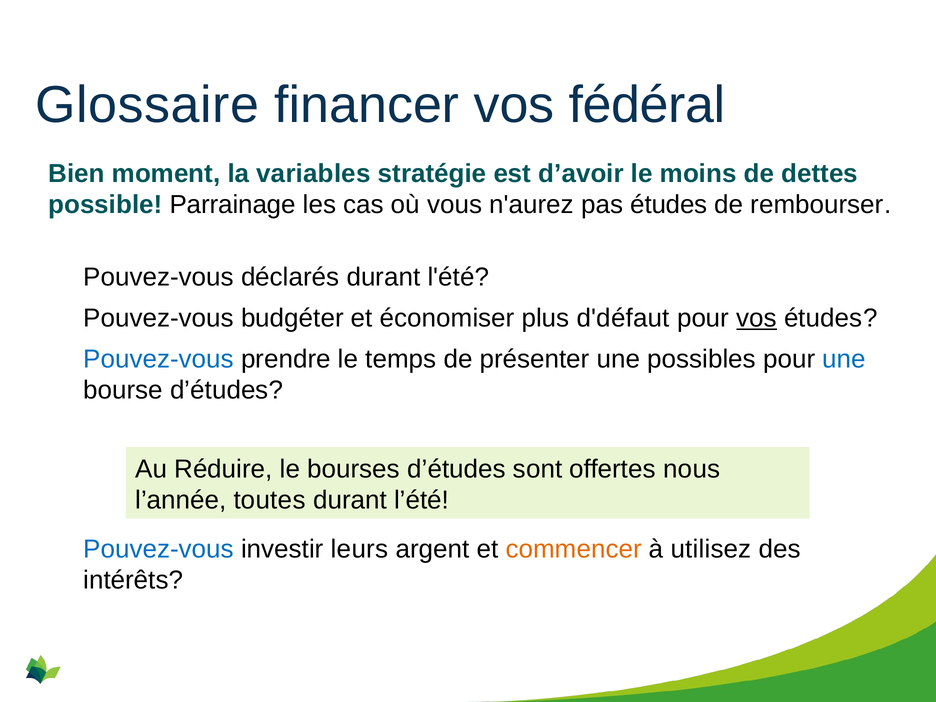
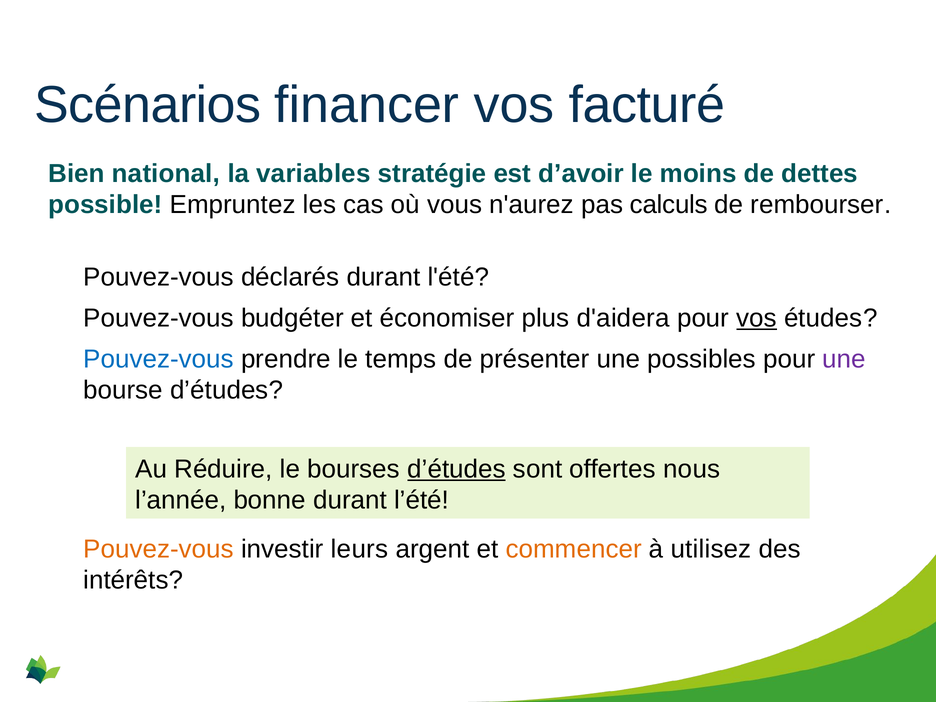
Glossaire: Glossaire -> Scénarios
fédéral: fédéral -> facturé
moment: moment -> national
Parrainage: Parrainage -> Empruntez
pas études: études -> calculs
d'défaut: d'défaut -> d'aidera
une at (844, 359) colour: blue -> purple
d’études at (457, 469) underline: none -> present
toutes: toutes -> bonne
Pouvez-vous at (159, 549) colour: blue -> orange
